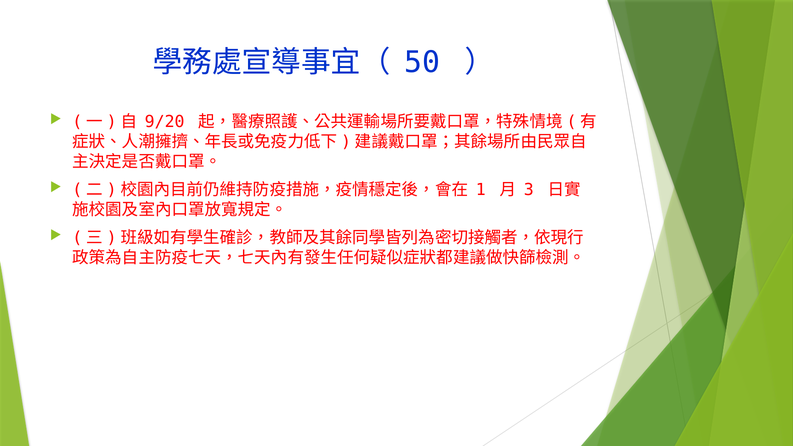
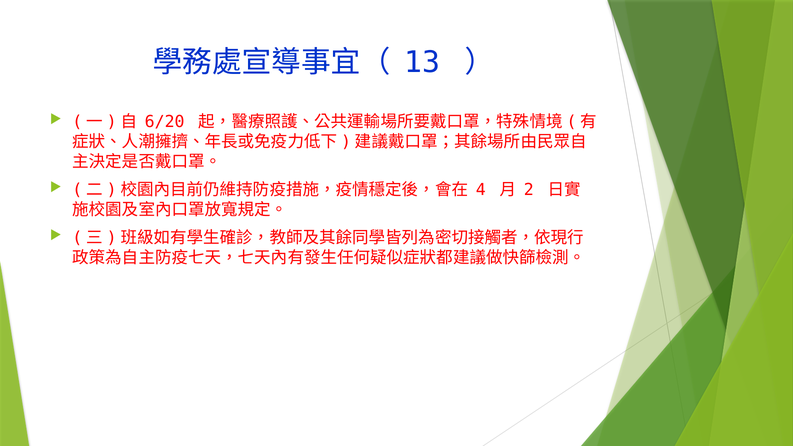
50: 50 -> 13
9/20: 9/20 -> 6/20
1: 1 -> 4
3: 3 -> 2
